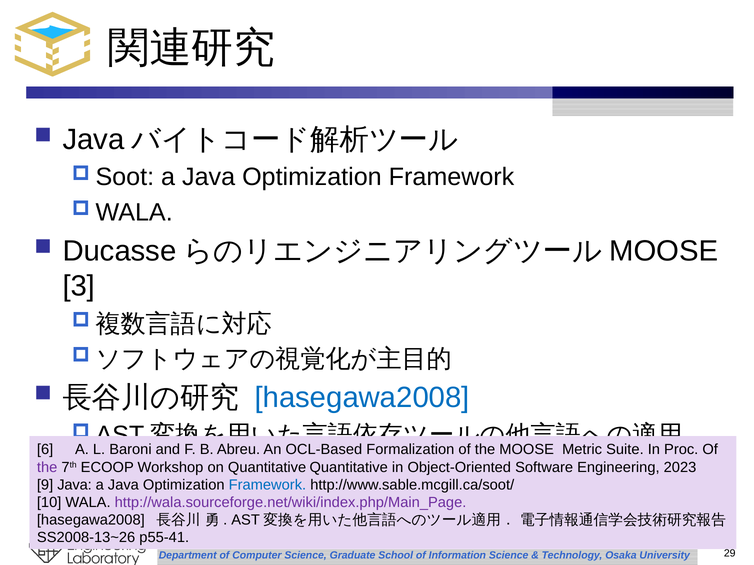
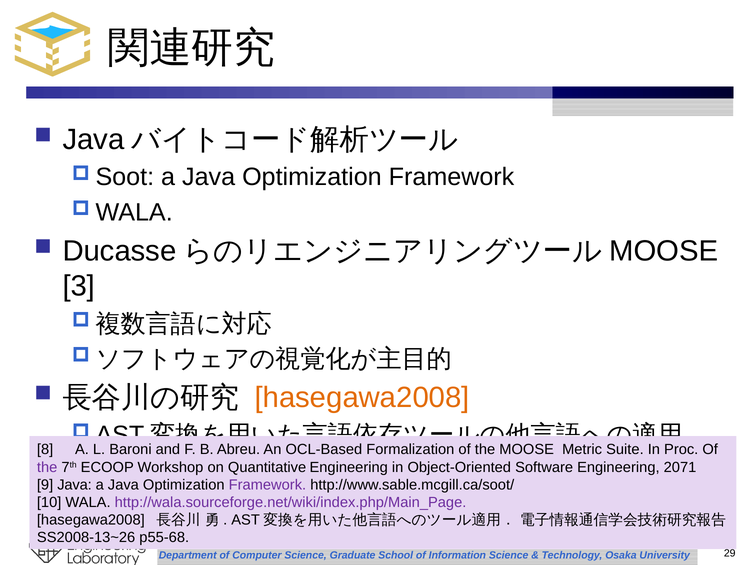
hasegawa2008 at (362, 398) colour: blue -> orange
6: 6 -> 8
Quantitative Quantitative: Quantitative -> Engineering
2023: 2023 -> 2071
Framework at (267, 485) colour: blue -> purple
p55-41: p55-41 -> p55-68
